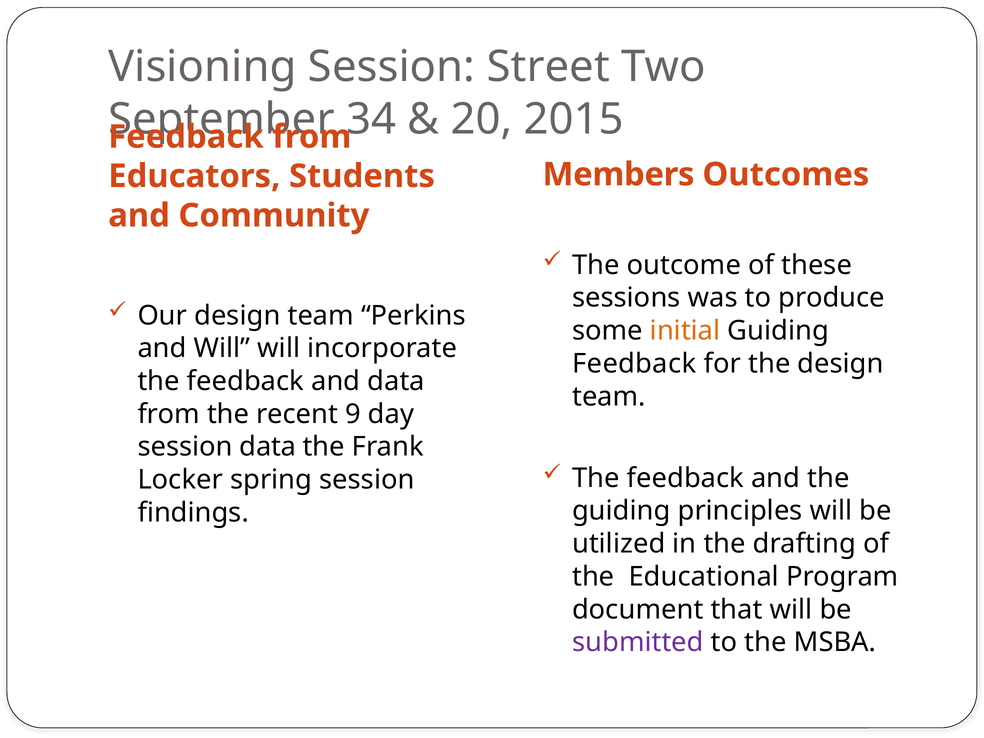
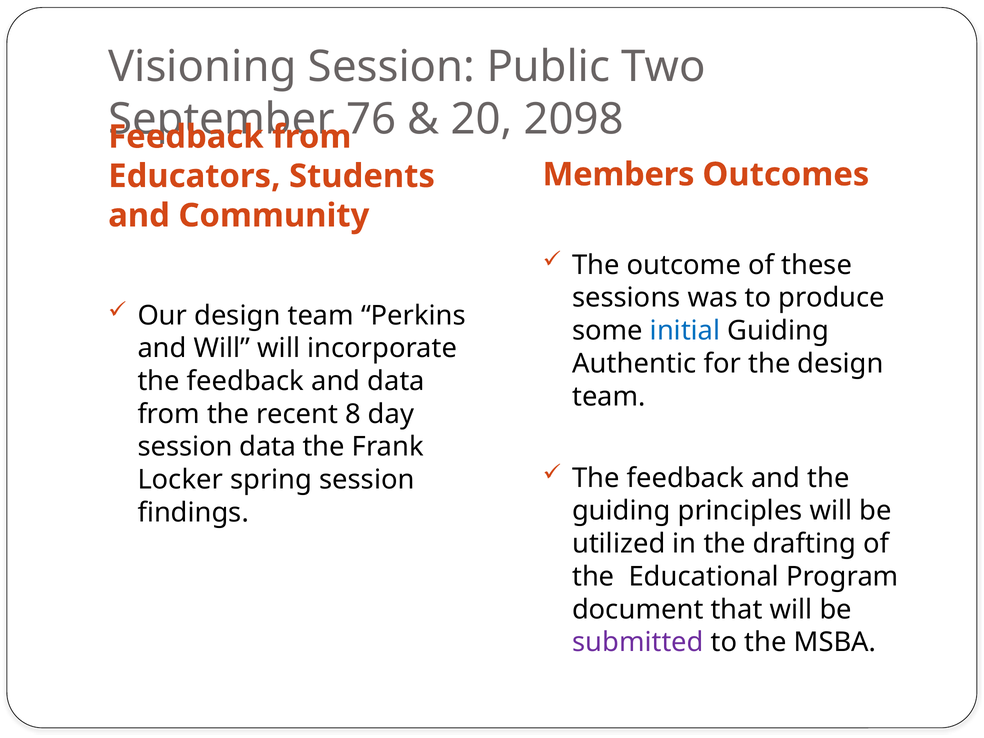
Street: Street -> Public
34: 34 -> 76
2015: 2015 -> 2098
initial colour: orange -> blue
Feedback at (634, 364): Feedback -> Authentic
9: 9 -> 8
